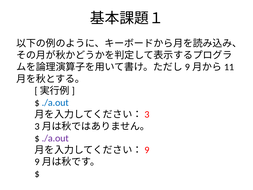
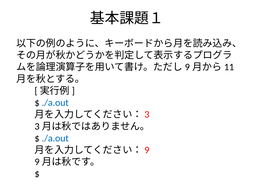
./a.out at (55, 138) colour: purple -> blue
